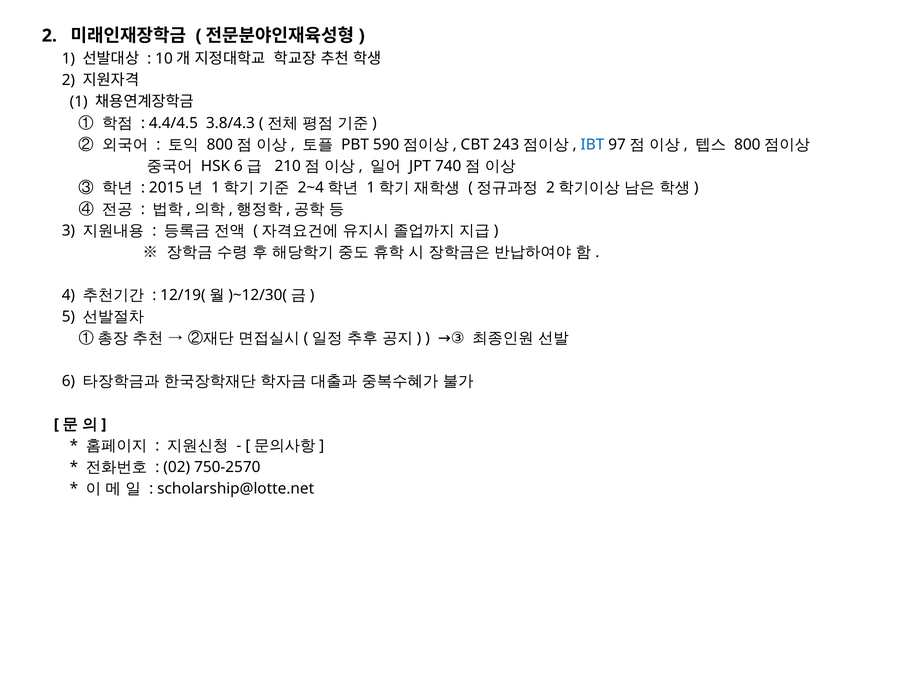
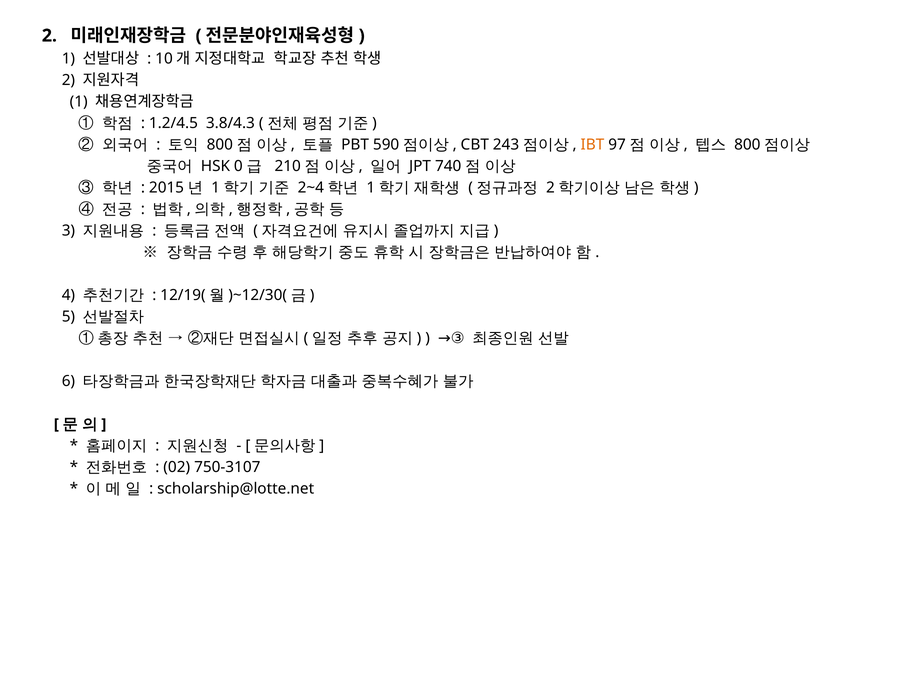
4.4/4.5: 4.4/4.5 -> 1.2/4.5
IBT colour: blue -> orange
HSK 6: 6 -> 0
750-2570: 750-2570 -> 750-3107
